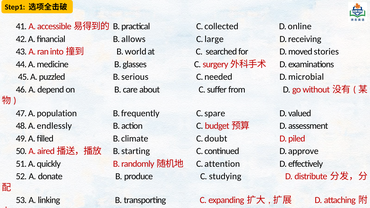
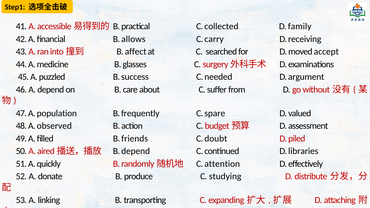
online: online -> family
large: large -> carry
world: world -> affect
stories: stories -> accept
serious: serious -> success
microbial: microbial -> argument
endlessly: endlessly -> observed
climate: climate -> friends
B starting: starting -> depend
approve: approve -> libraries
